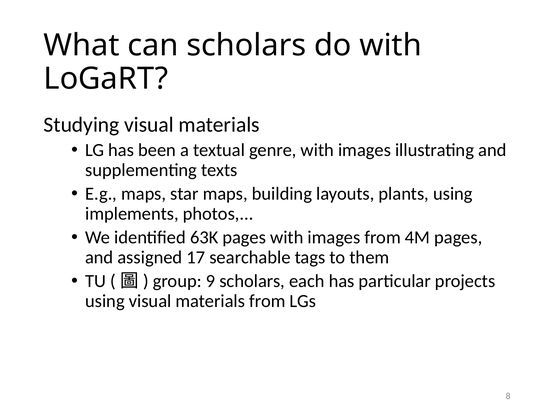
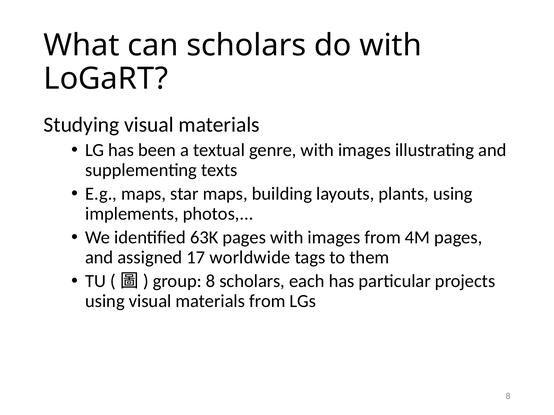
searchable: searchable -> worldwide
group 9: 9 -> 8
